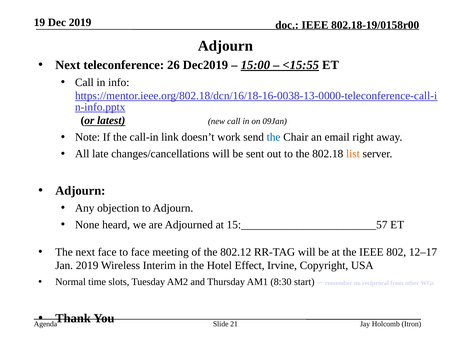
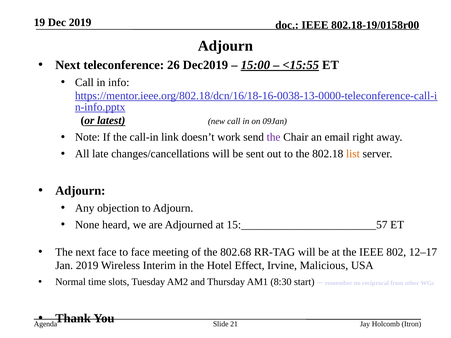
the at (274, 137) colour: blue -> purple
802.12: 802.12 -> 802.68
Copyright: Copyright -> Malicious
